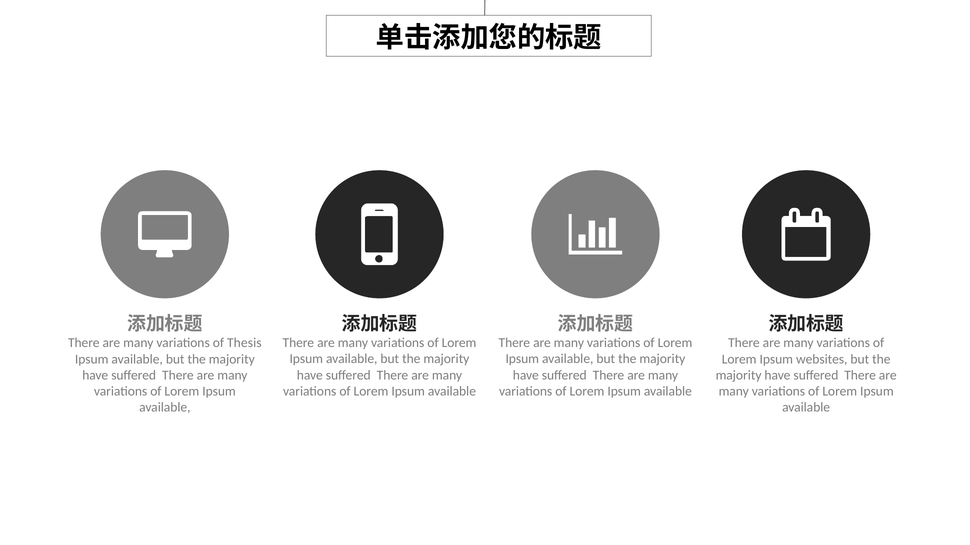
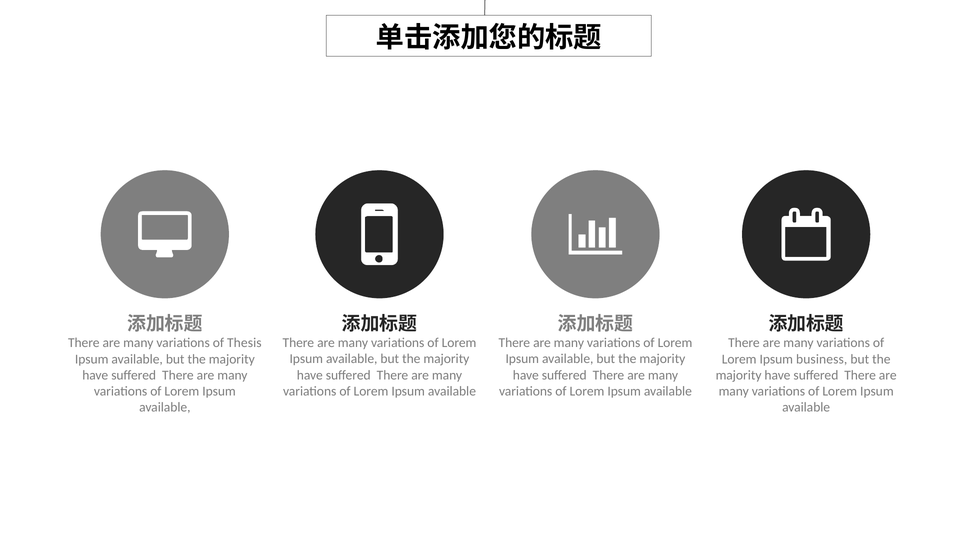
websites: websites -> business
